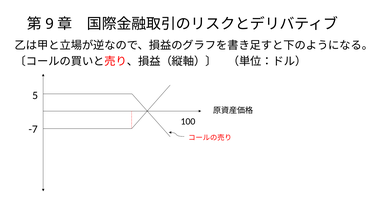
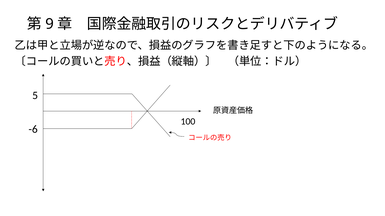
-7: -7 -> -6
